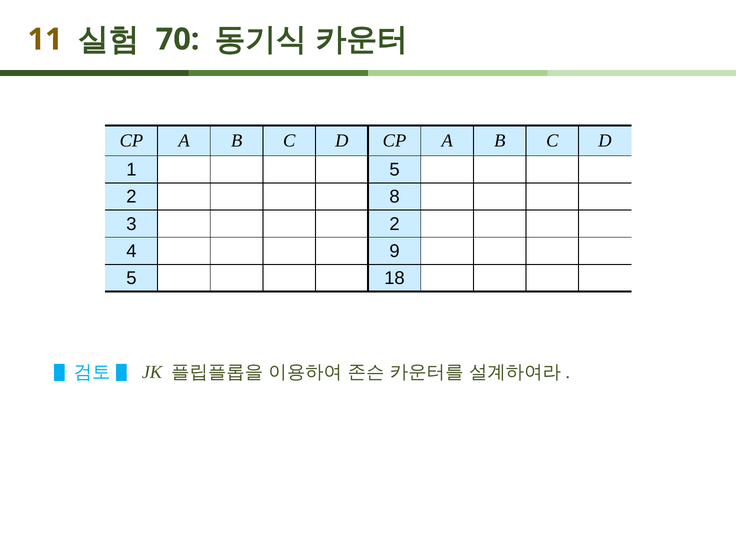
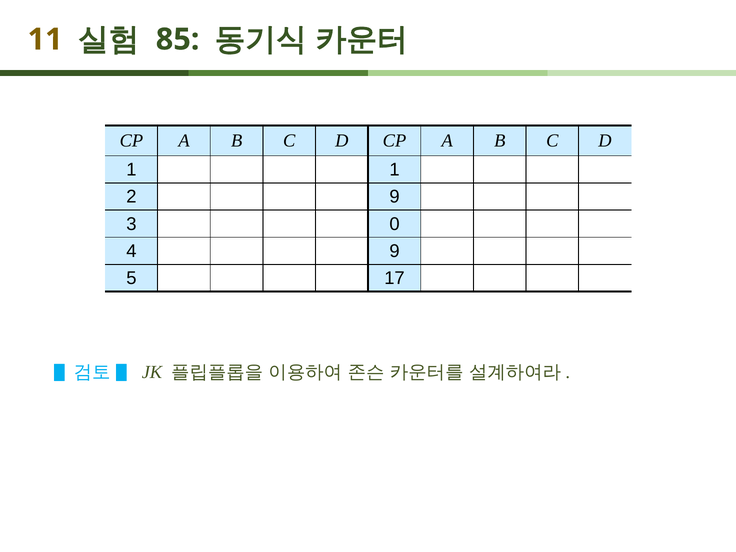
70: 70 -> 85
1 5: 5 -> 1
2 8: 8 -> 9
3 2: 2 -> 0
18: 18 -> 17
